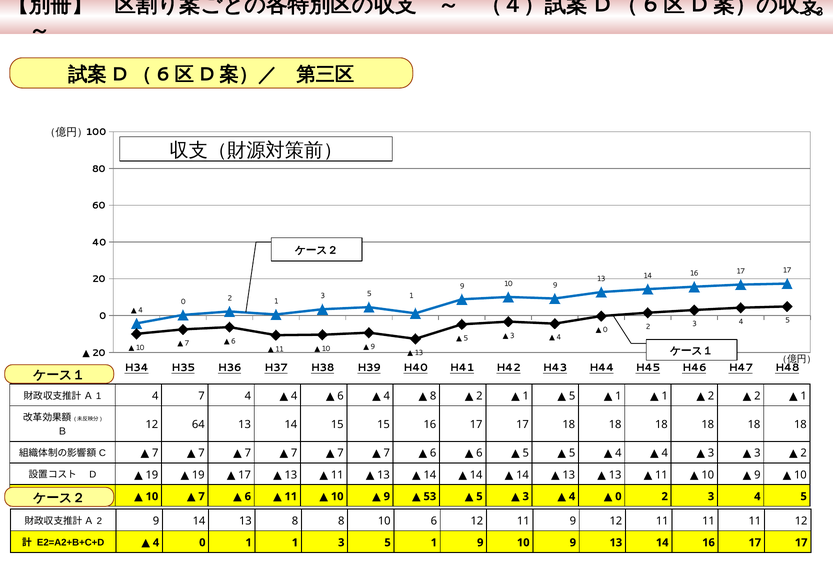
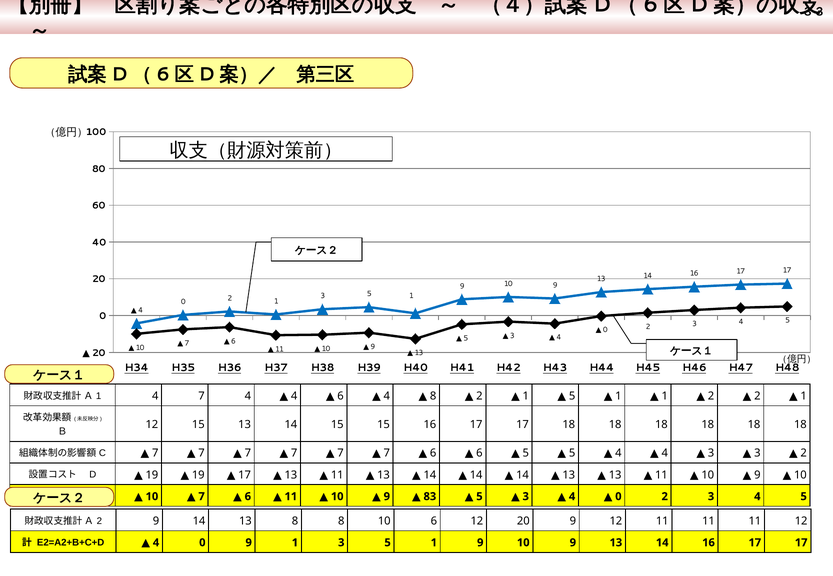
12 64: 64 -> 15
53: 53 -> 83
6 12 11: 11 -> 20
0 1: 1 -> 9
